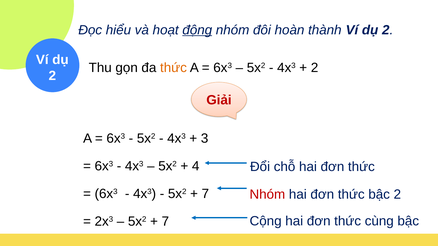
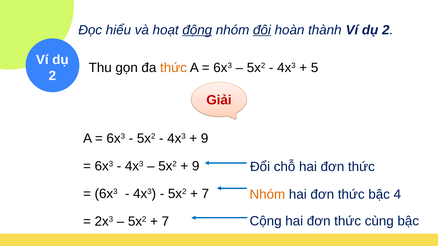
đôi underline: none -> present
2 at (315, 68): 2 -> 5
3 at (205, 139): 3 -> 9
4 at (196, 166): 4 -> 9
Nhóm at (267, 195) colour: red -> orange
bậc 2: 2 -> 4
